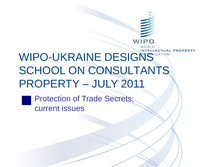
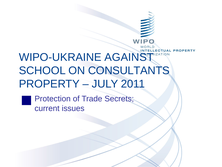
DESIGNS: DESIGNS -> AGAINST
